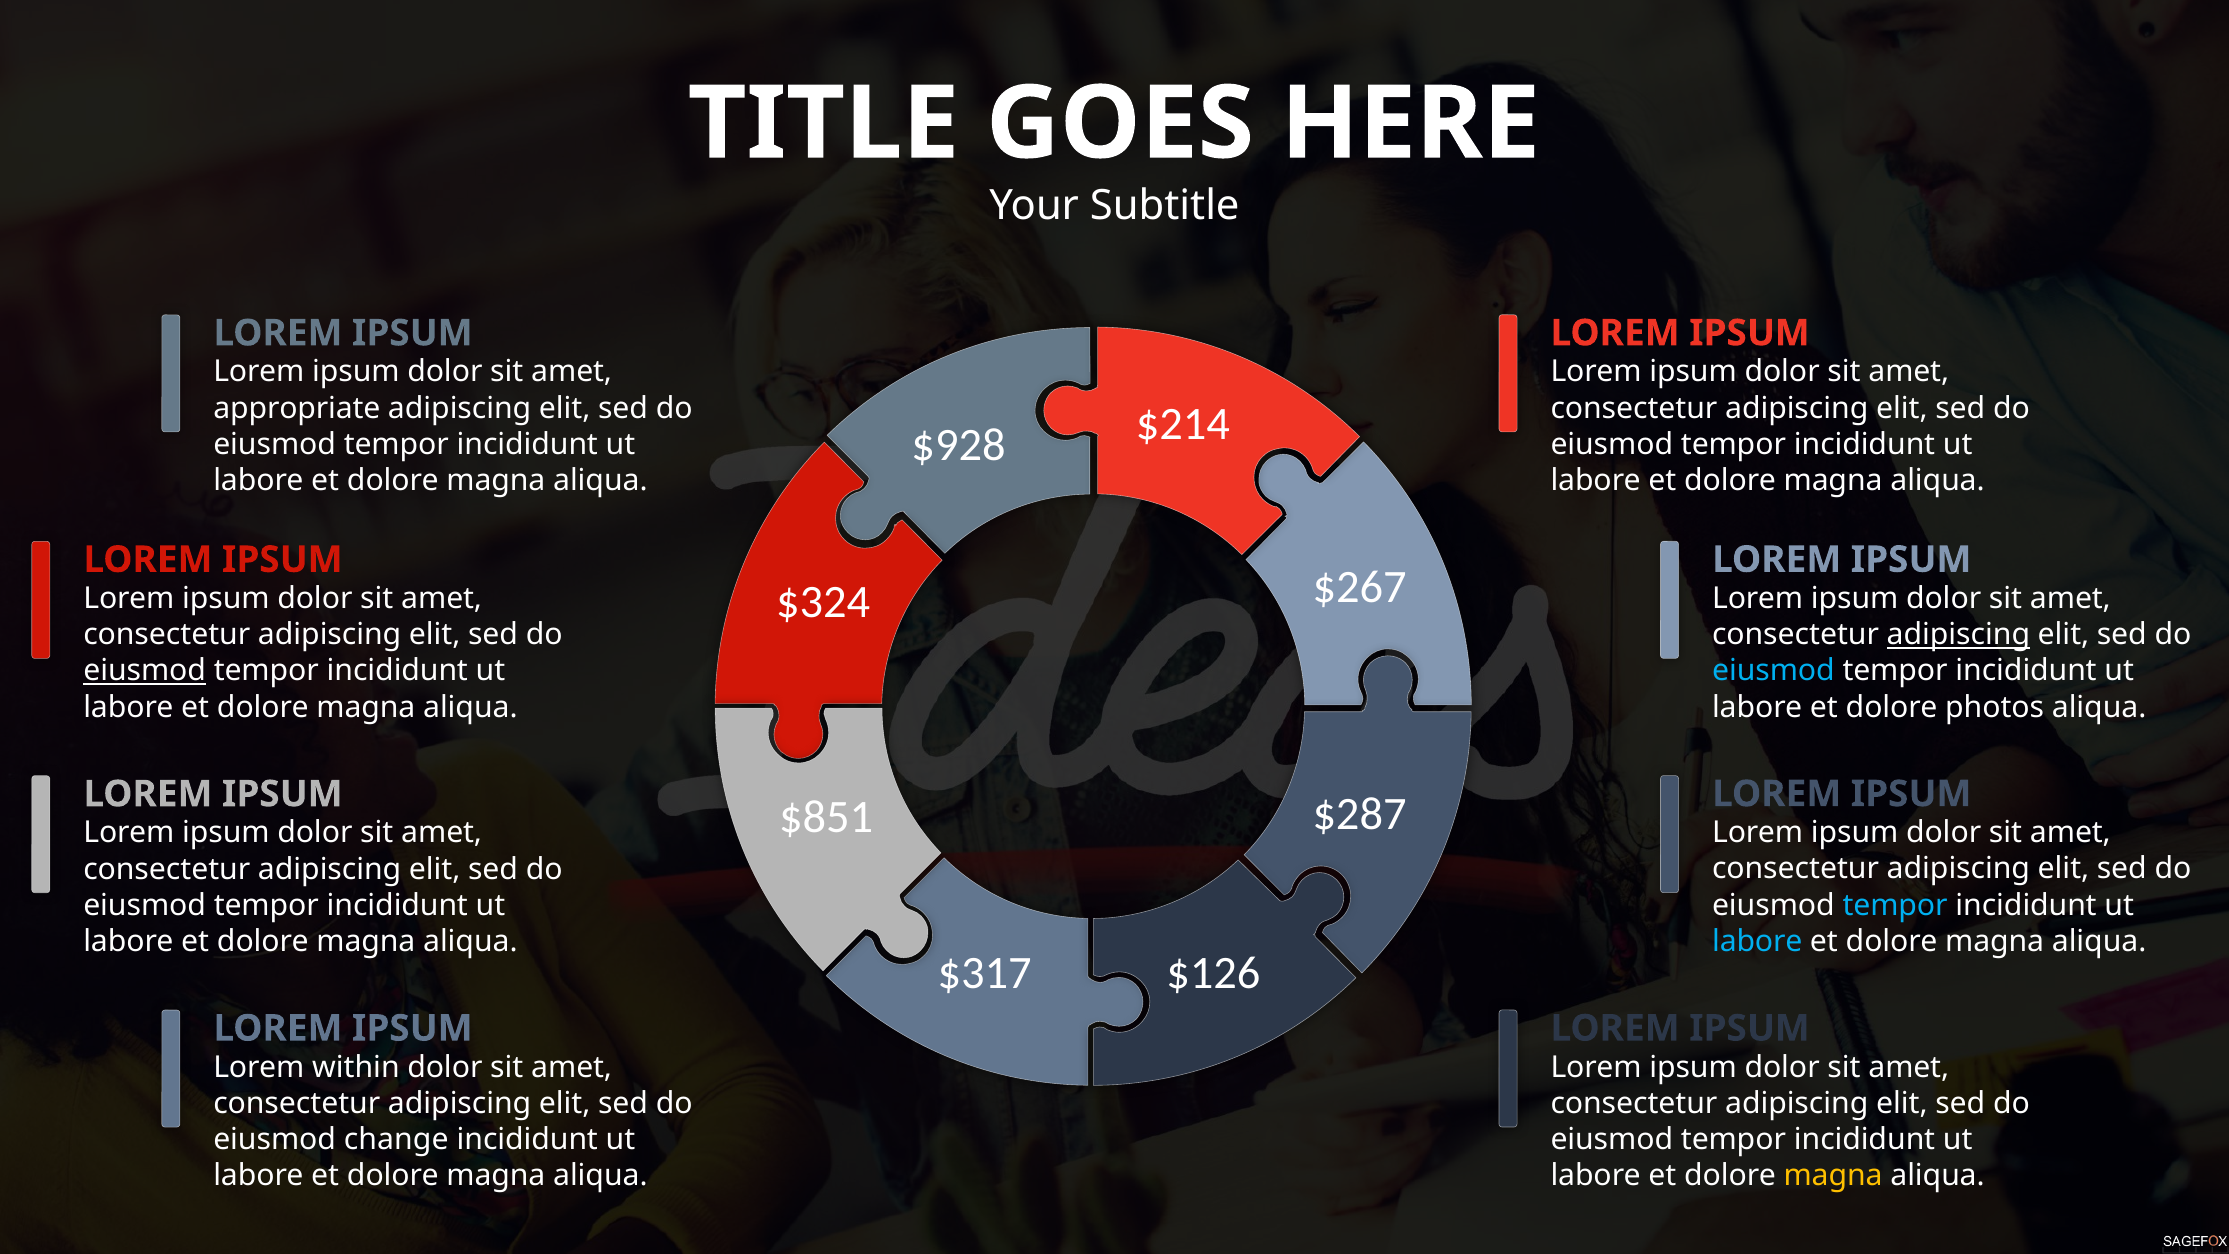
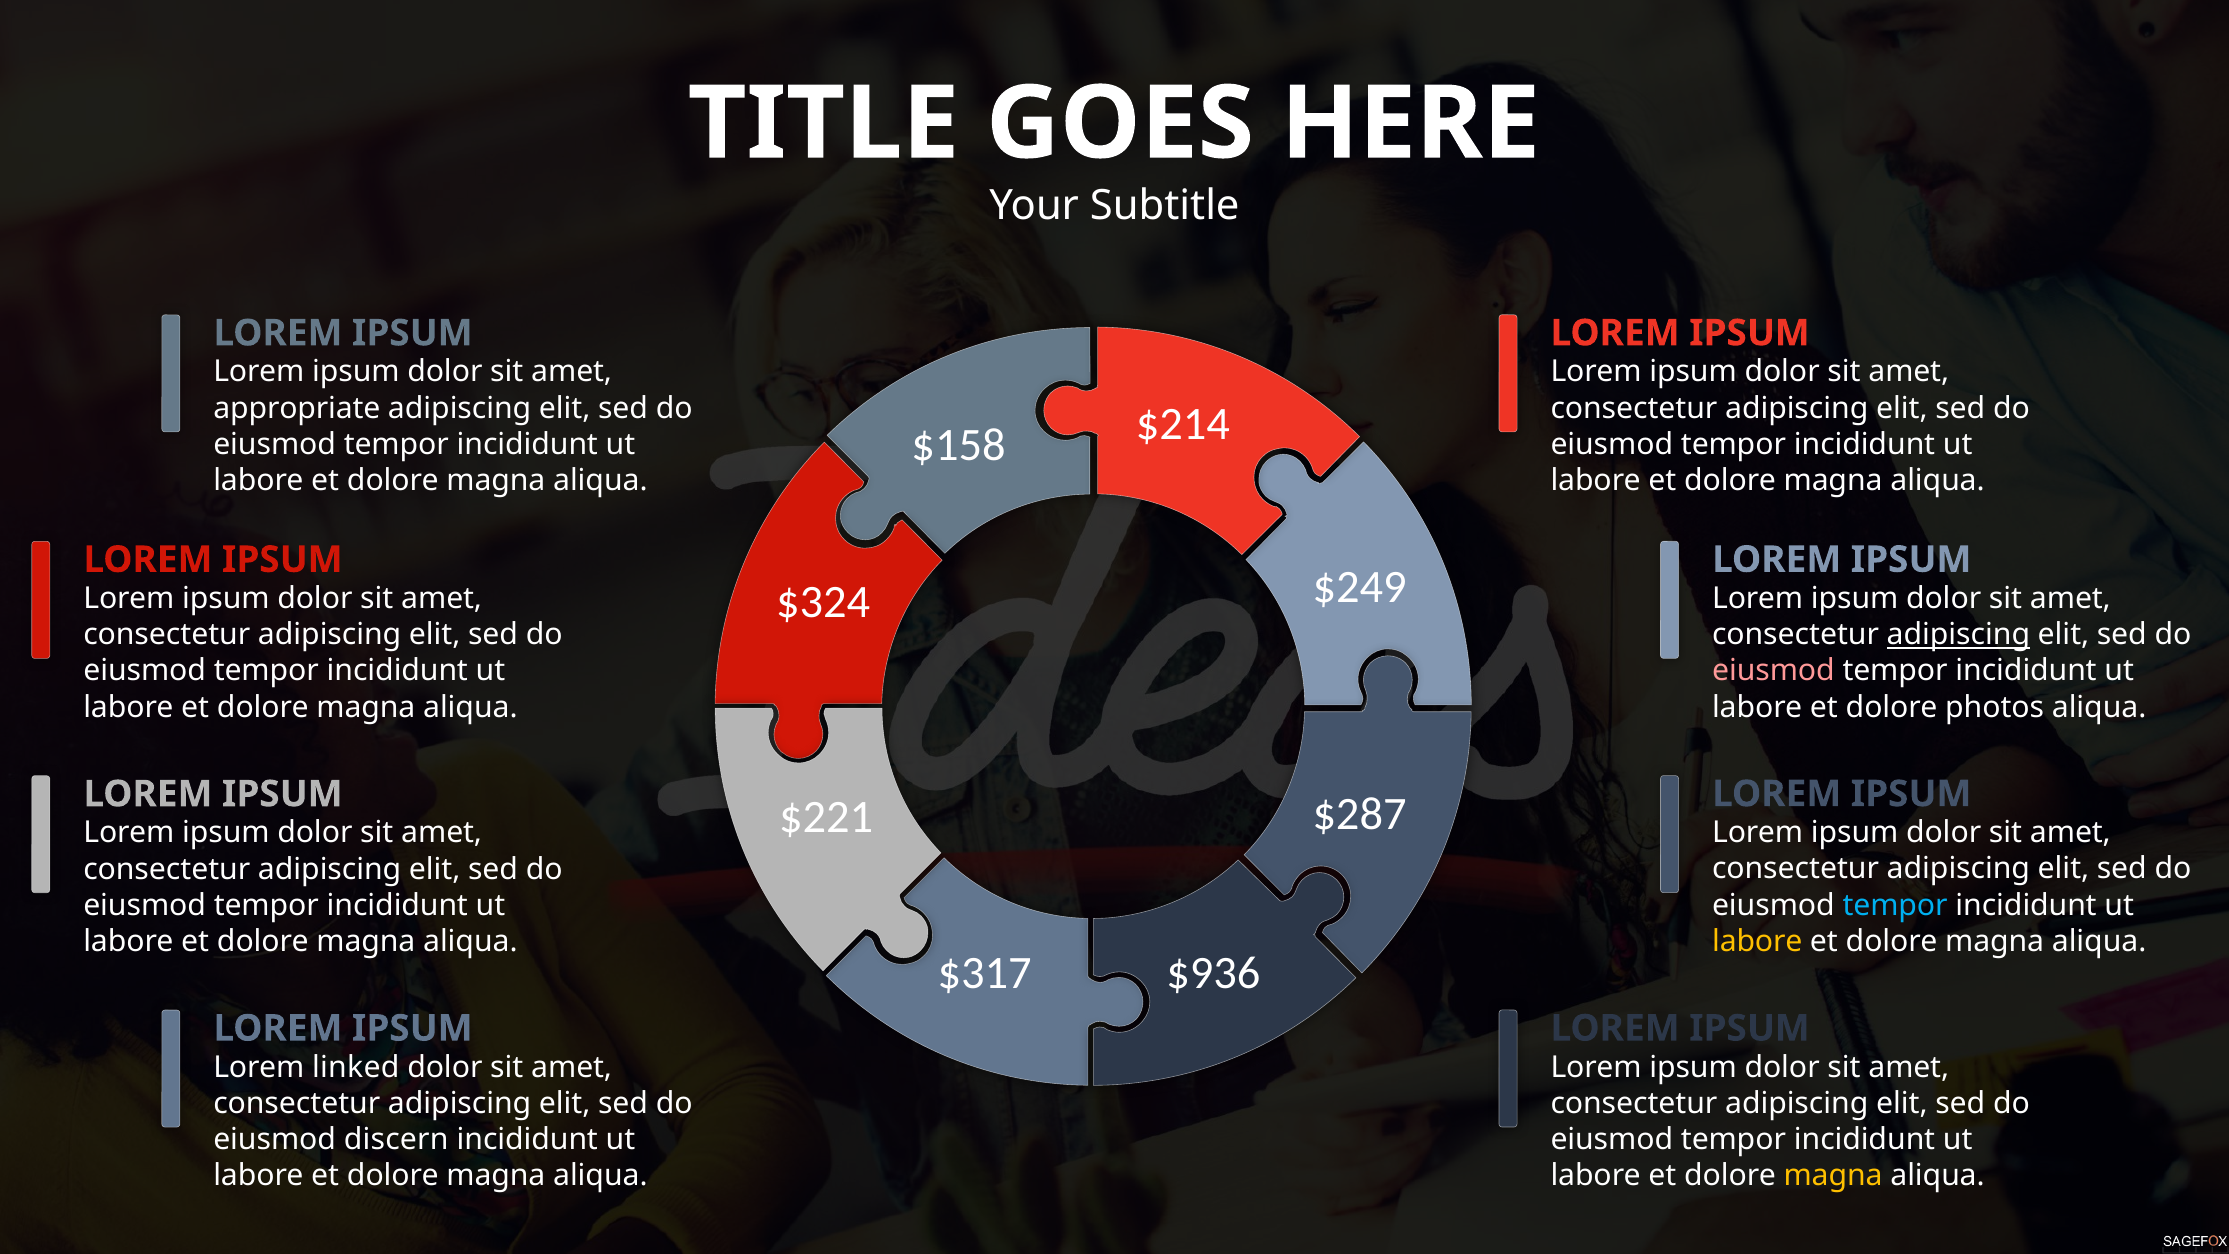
$928: $928 -> $158
$267: $267 -> $249
eiusmod at (1773, 671) colour: light blue -> pink
eiusmod at (145, 671) underline: present -> none
$851: $851 -> $221
labore at (1757, 941) colour: light blue -> yellow
$126: $126 -> $936
within: within -> linked
change: change -> discern
